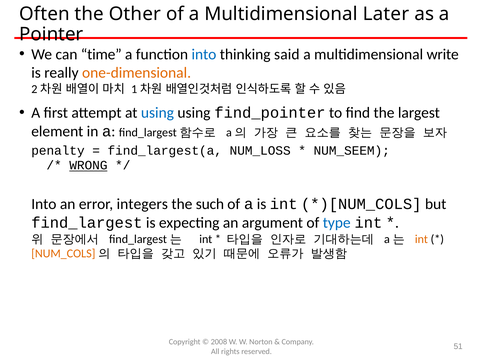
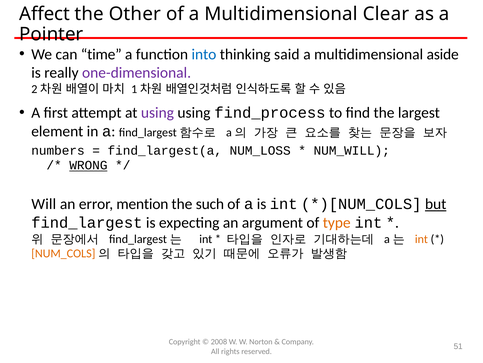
Often: Often -> Affect
Later: Later -> Clear
write: write -> aside
one-dimensional colour: orange -> purple
using at (157, 113) colour: blue -> purple
find_pointer: find_pointer -> find_process
penalty: penalty -> numbers
NUM_SEEM: NUM_SEEM -> NUM_WILL
Into at (44, 204): Into -> Will
integers: integers -> mention
but underline: none -> present
type colour: blue -> orange
